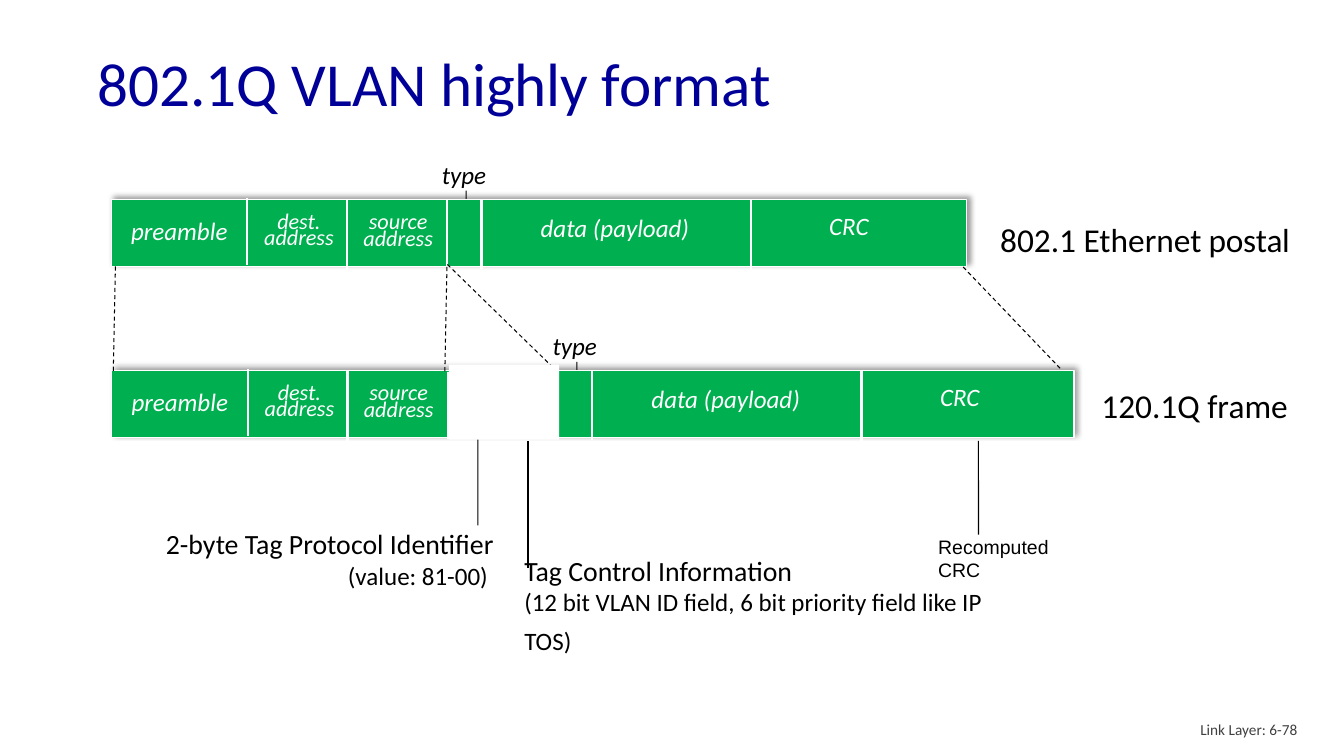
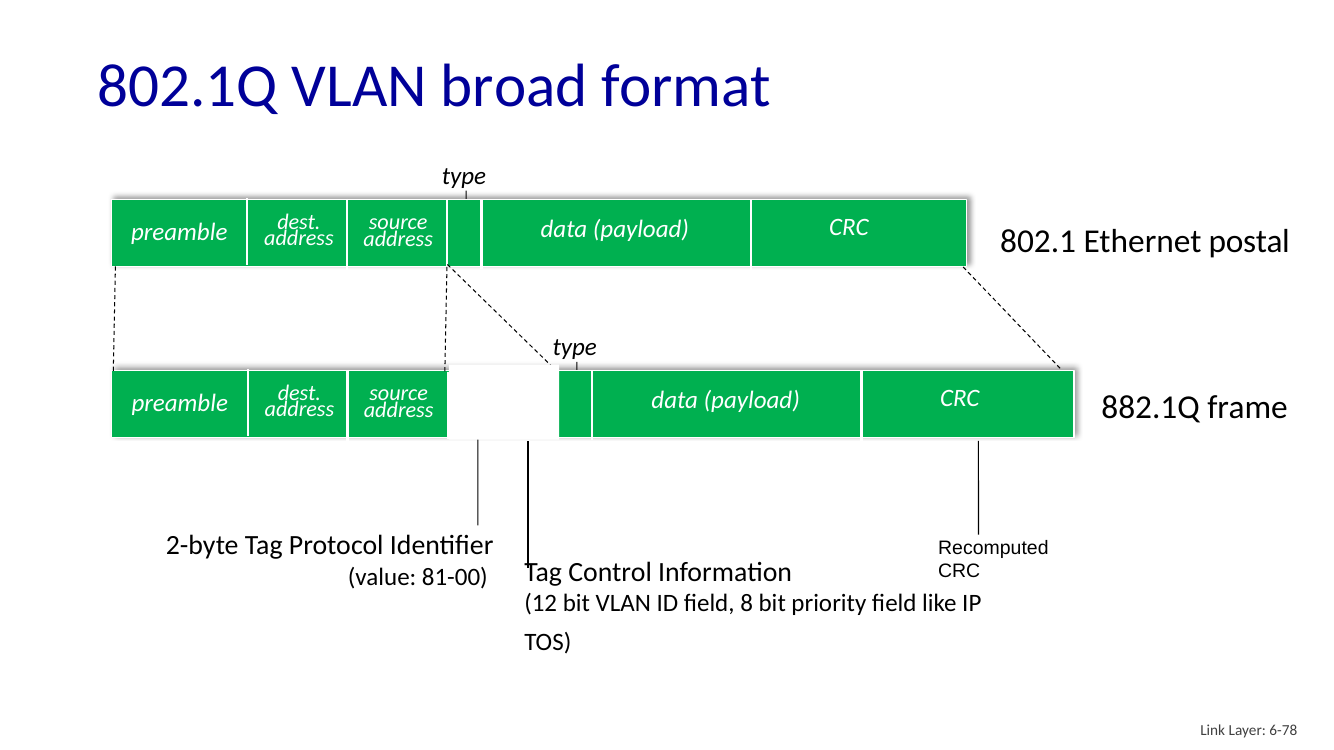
highly: highly -> broad
120.1Q: 120.1Q -> 882.1Q
6: 6 -> 8
